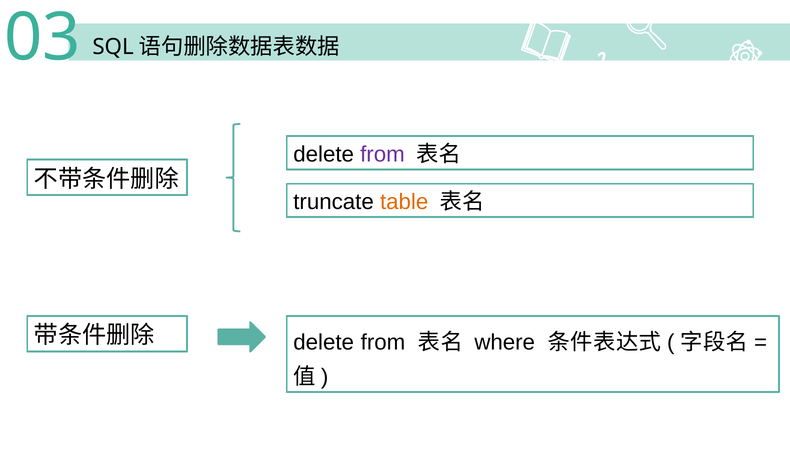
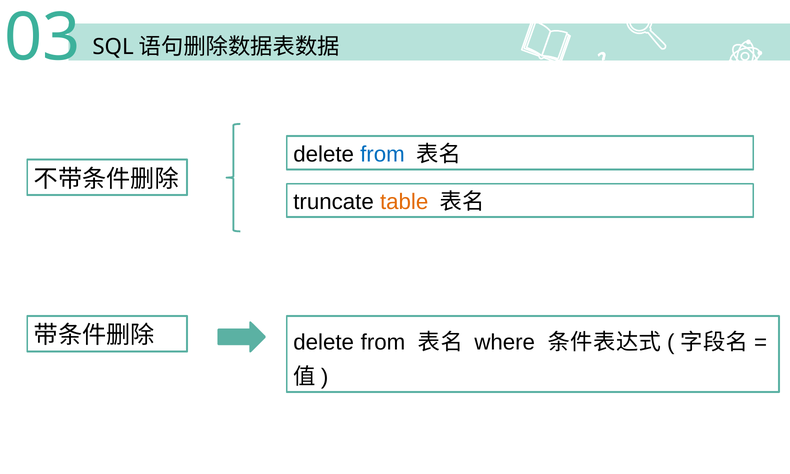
from at (382, 154) colour: purple -> blue
